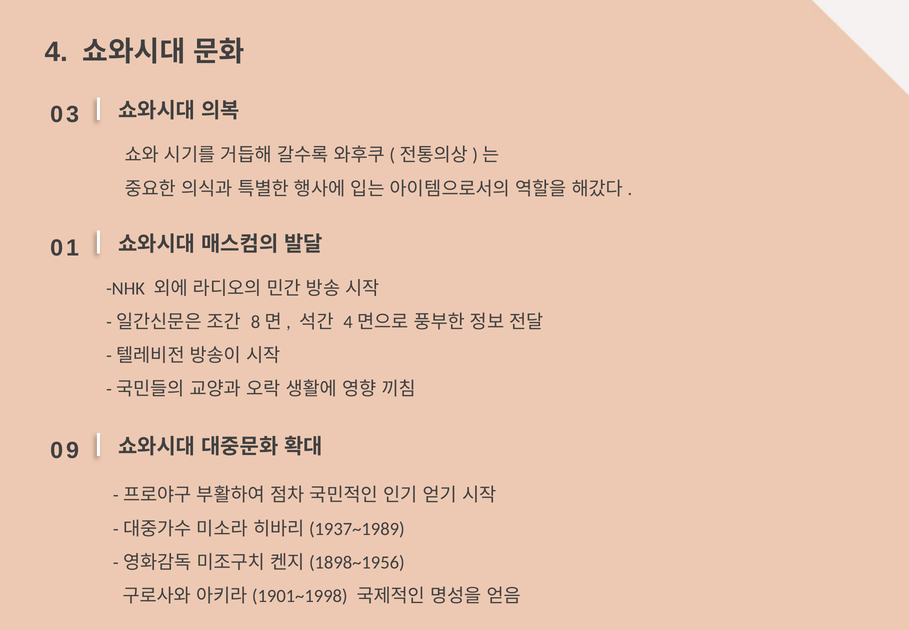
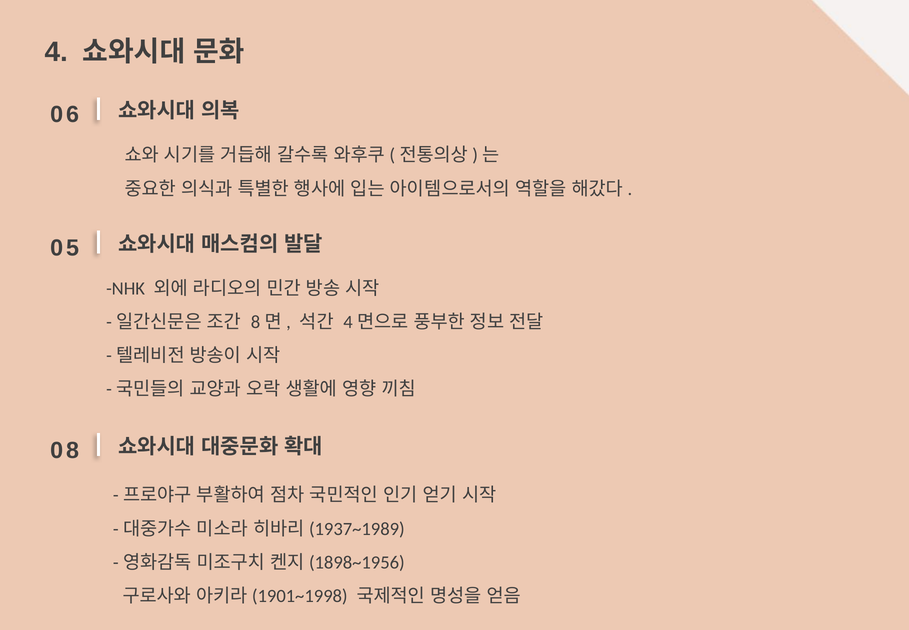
3: 3 -> 6
1: 1 -> 5
9: 9 -> 8
